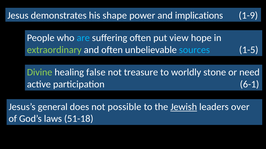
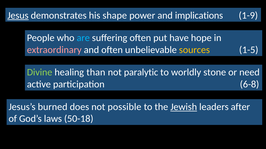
Jesus underline: none -> present
view: view -> have
extraordinary colour: light green -> pink
sources colour: light blue -> yellow
false: false -> than
treasure: treasure -> paralytic
6-1: 6-1 -> 6-8
general: general -> burned
over: over -> after
51-18: 51-18 -> 50-18
